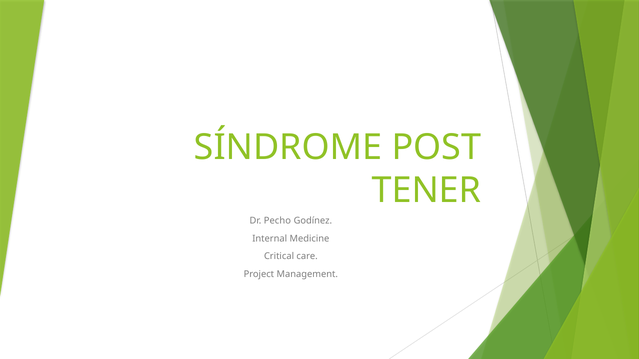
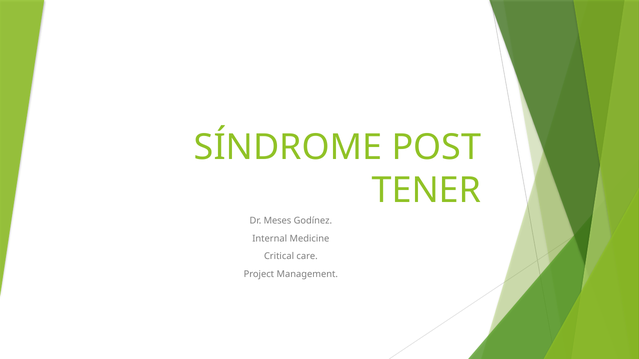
Pecho: Pecho -> Meses
